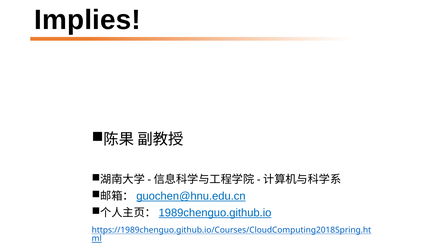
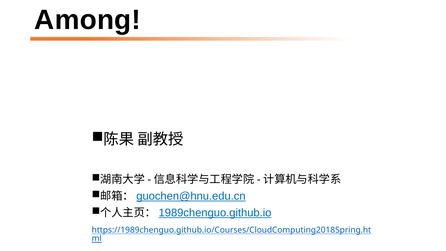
Implies: Implies -> Among
